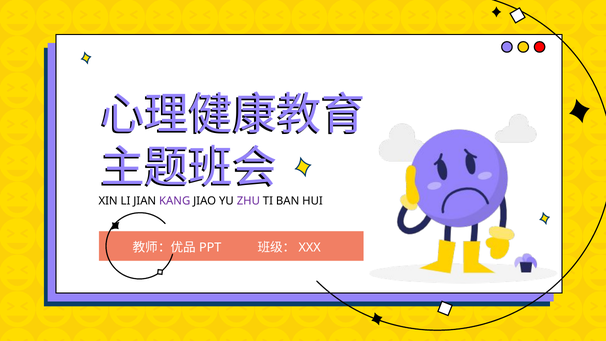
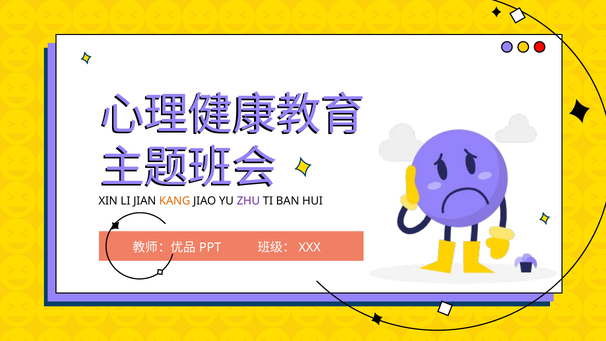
KANG colour: purple -> orange
